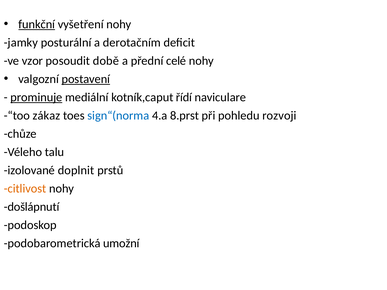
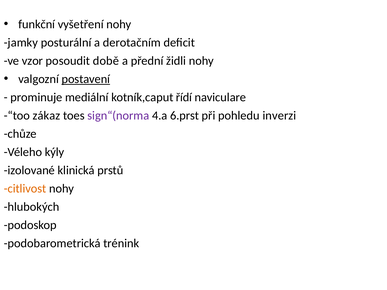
funkční underline: present -> none
celé: celé -> židli
prominuje underline: present -> none
sign“(norma colour: blue -> purple
8.prst: 8.prst -> 6.prst
rozvoji: rozvoji -> inverzi
talu: talu -> kýly
doplnit: doplnit -> klinická
došlápnutí: došlápnutí -> hlubokých
umožní: umožní -> trénink
